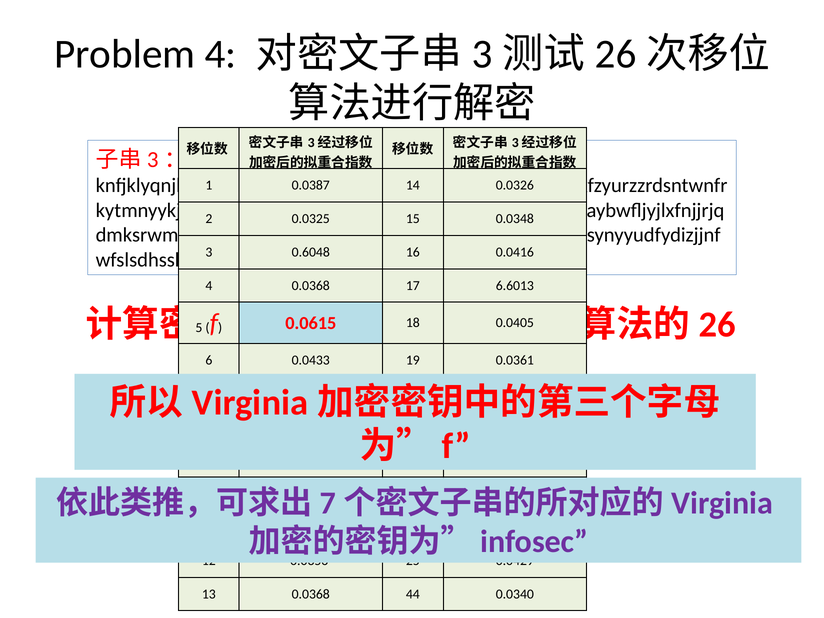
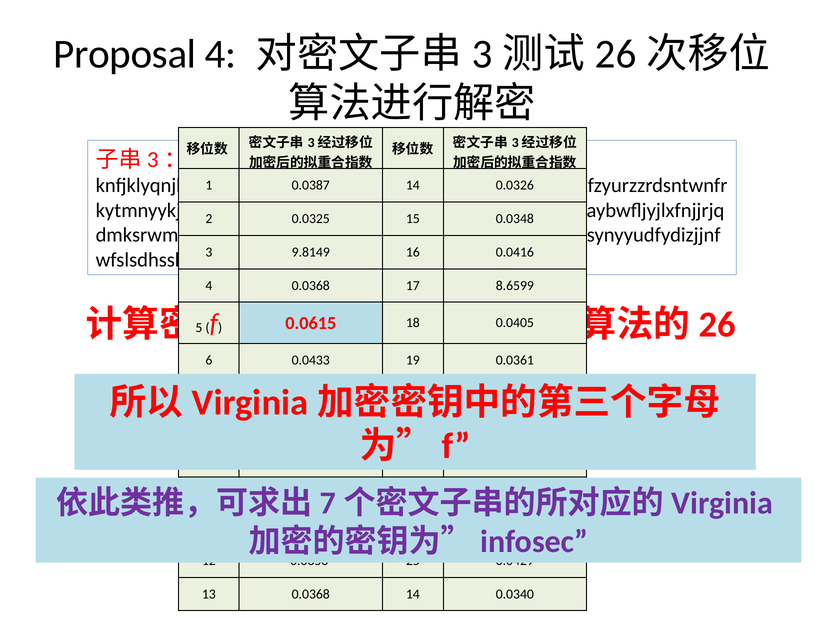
Problem: Problem -> Proposal
0.6048: 0.6048 -> 9.8149
6.6013: 6.6013 -> 8.6599
0.0368 44: 44 -> 14
